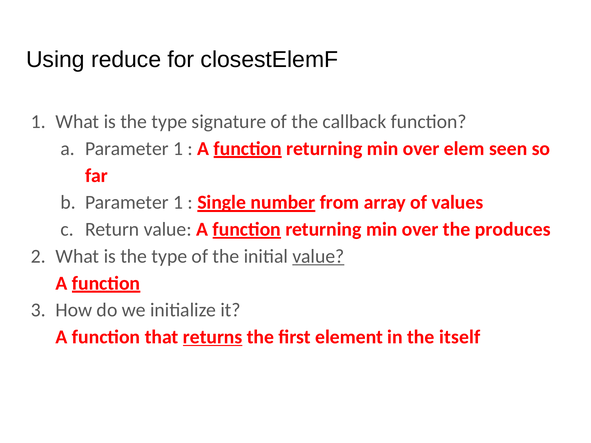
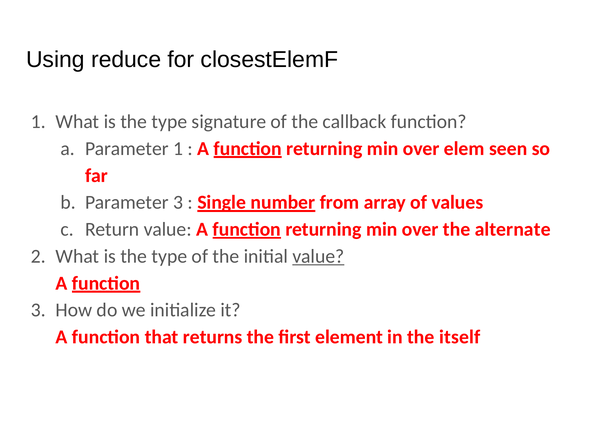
1 at (178, 203): 1 -> 3
produces: produces -> alternate
returns underline: present -> none
